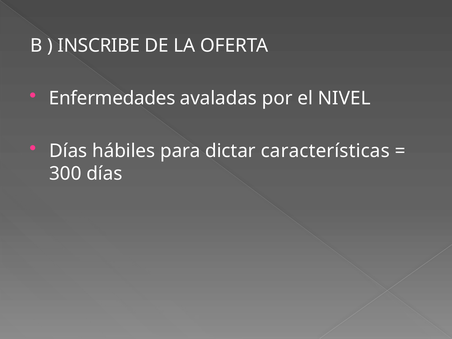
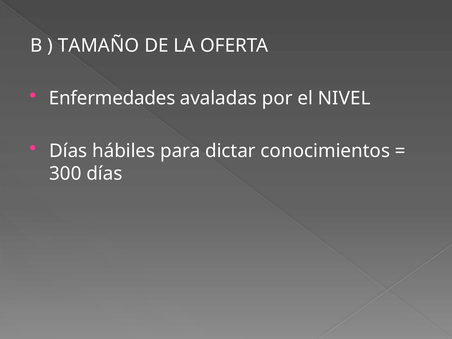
INSCRIBE: INSCRIBE -> TAMAÑO
características: características -> conocimientos
